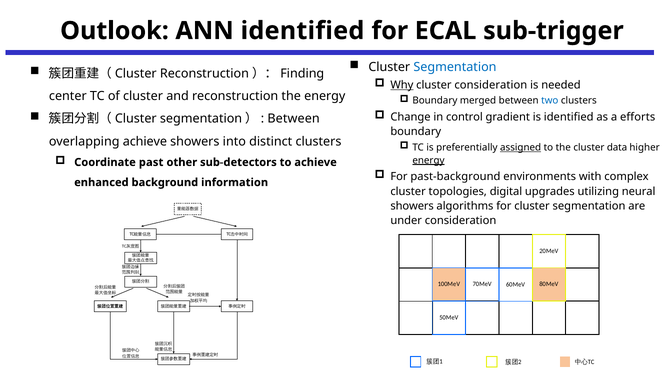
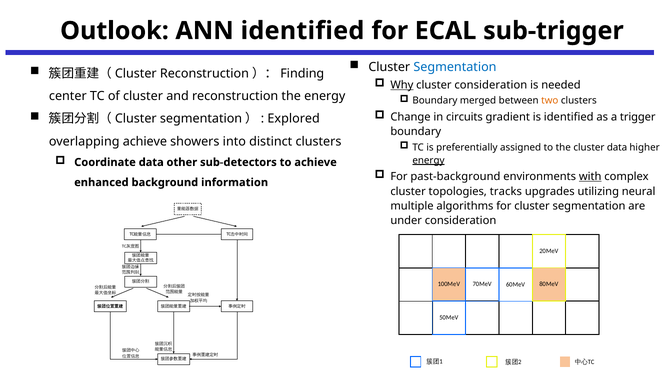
two colour: blue -> orange
control: control -> circuits
efforts: efforts -> trigger
segmentation） Between: Between -> Explored
assigned underline: present -> none
Coordinate past: past -> data
with underline: none -> present
digital: digital -> tracks
showers at (412, 206): showers -> multiple
